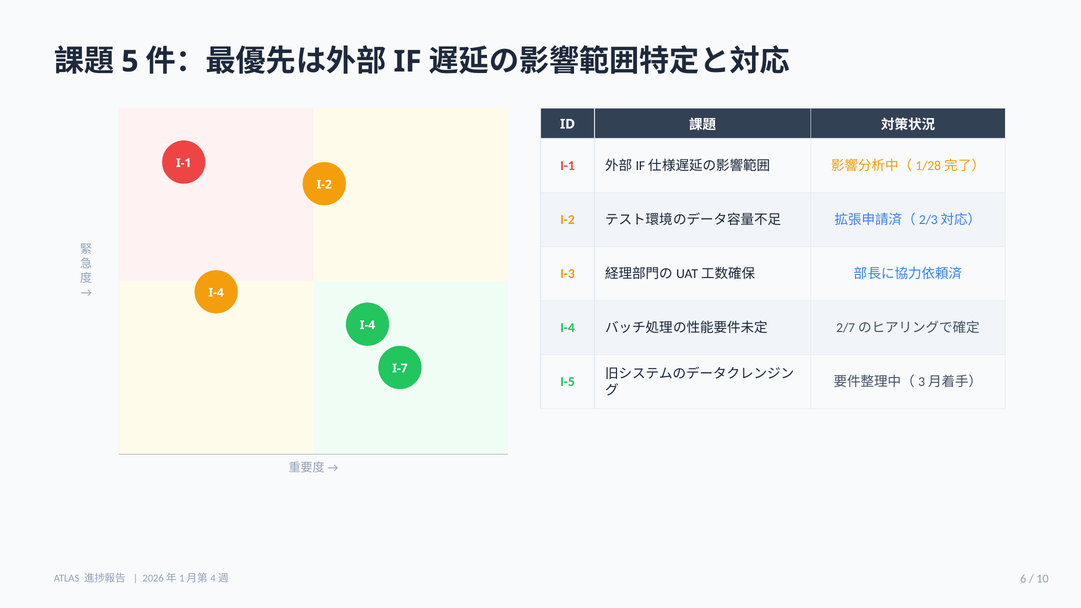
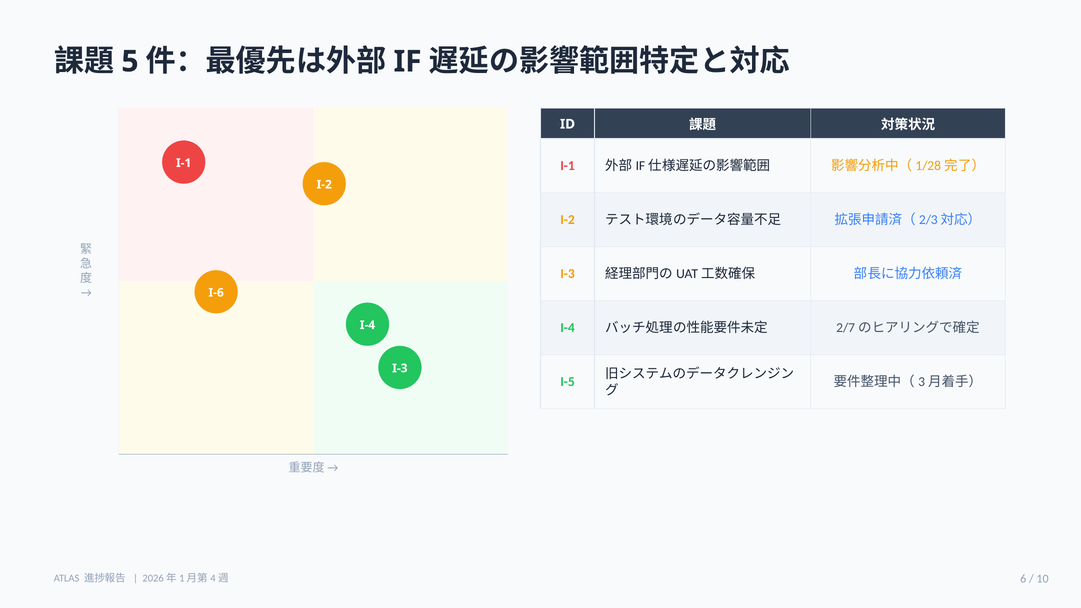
I-4 at (216, 293): I-4 -> I-6
I-7 at (400, 368): I-7 -> I-3
